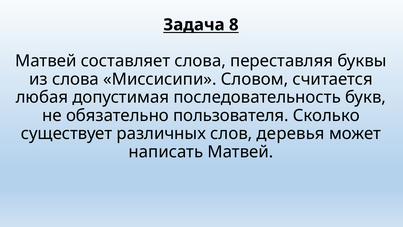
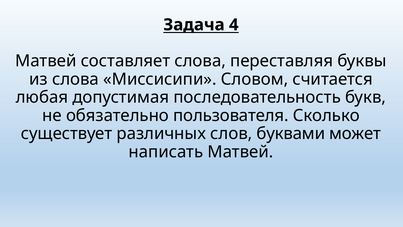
8: 8 -> 4
деревья: деревья -> буквами
